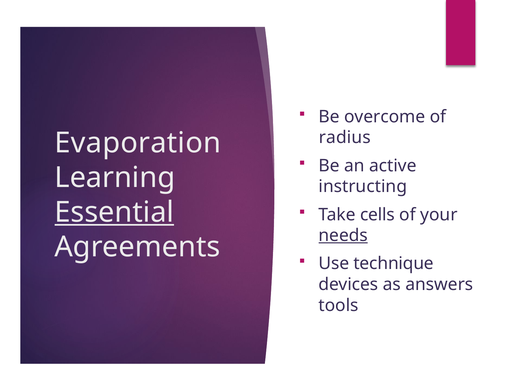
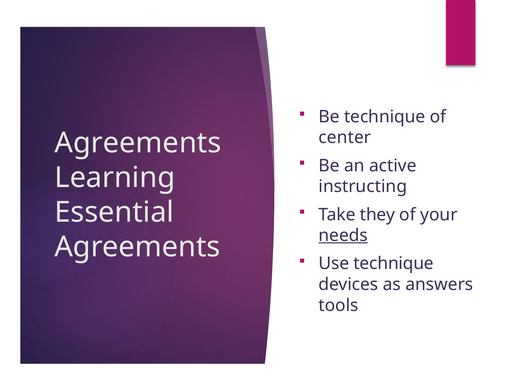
Be overcome: overcome -> technique
radius: radius -> center
Evaporation at (138, 143): Evaporation -> Agreements
Essential underline: present -> none
cells: cells -> they
